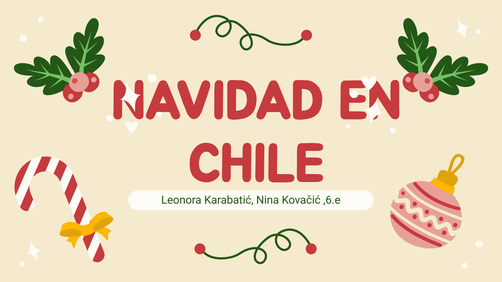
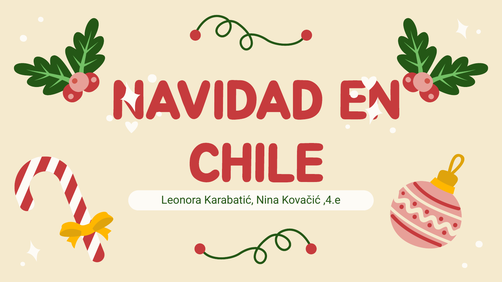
,6.e: ,6.e -> ,4.e
